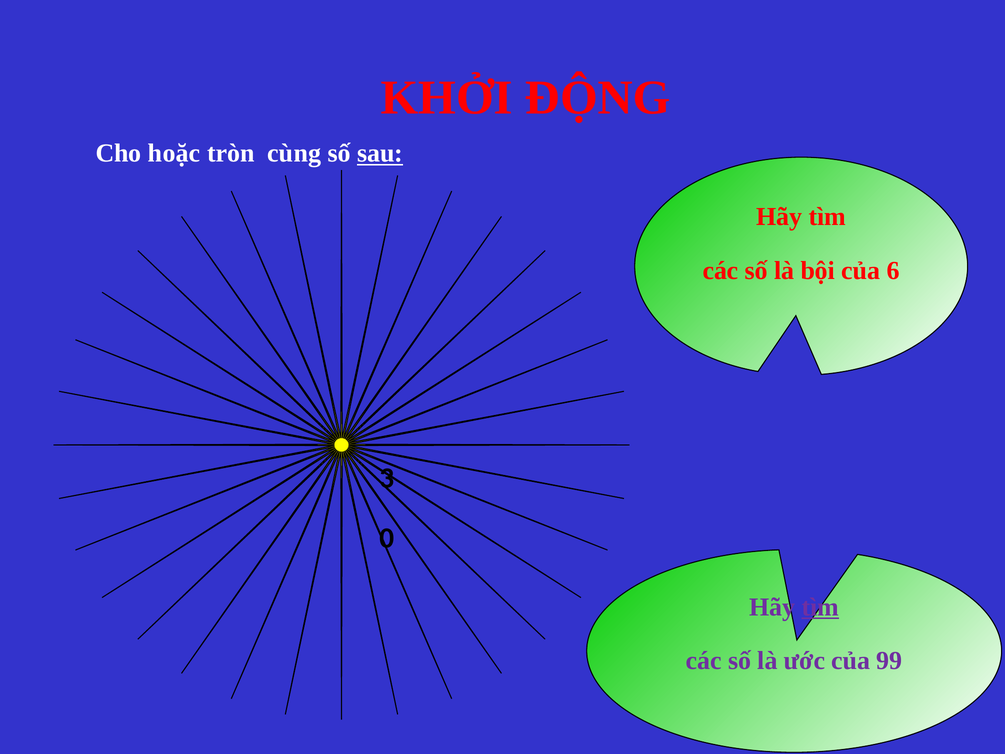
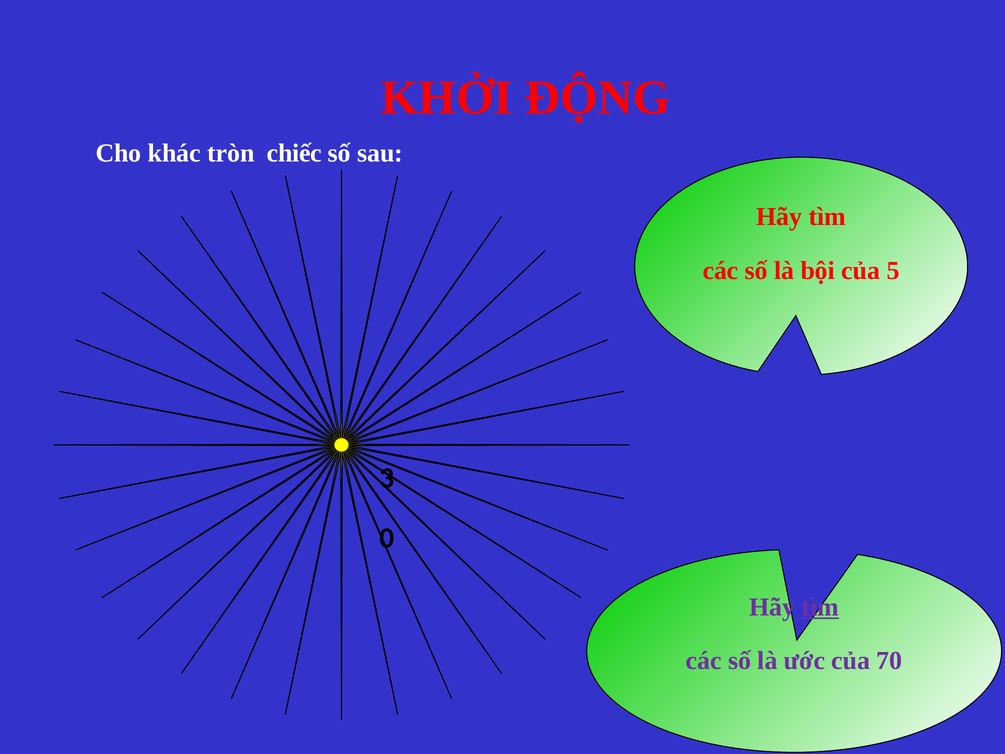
hoặc: hoặc -> khác
cùng: cùng -> chiếc
sau underline: present -> none
của 6: 6 -> 5
99: 99 -> 70
